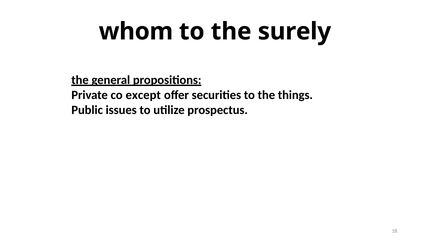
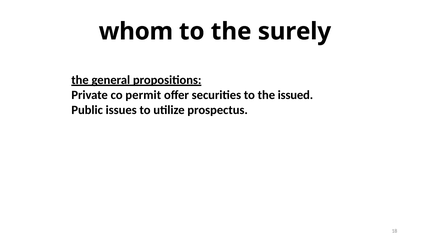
except: except -> permit
things: things -> issued
